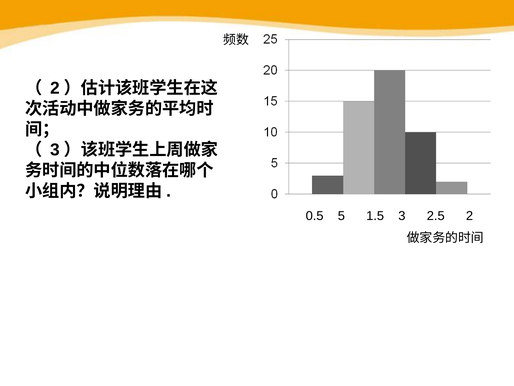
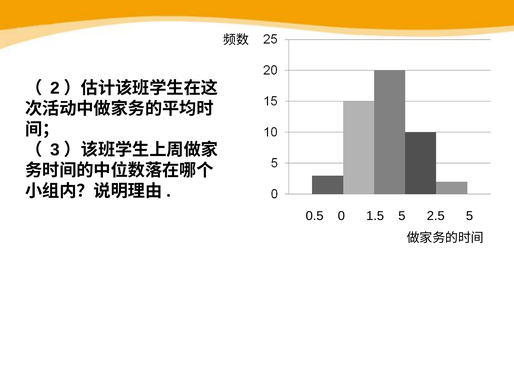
5: 5 -> 0
1.5 3: 3 -> 5
2.5 2: 2 -> 5
